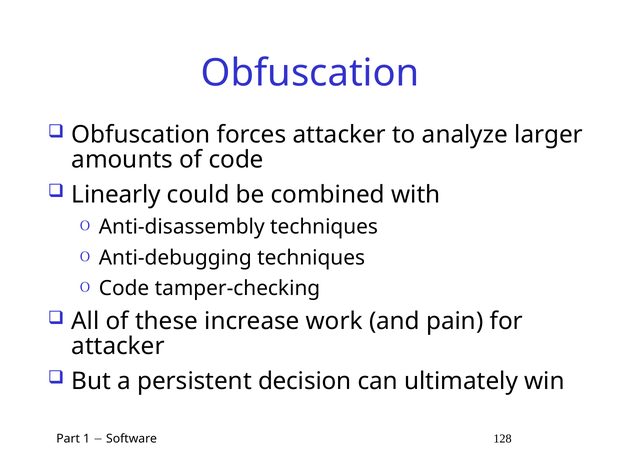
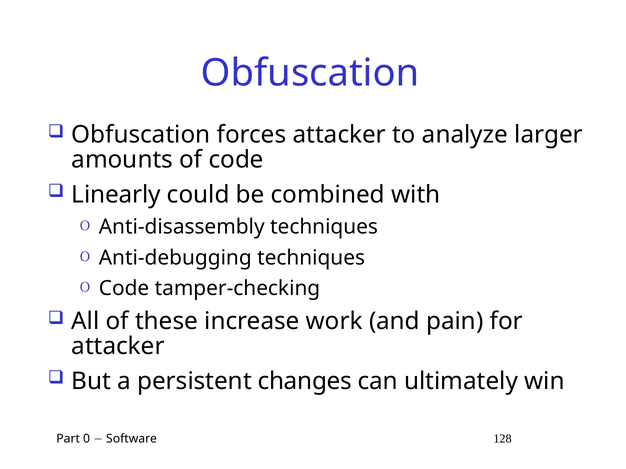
decision: decision -> changes
1: 1 -> 0
